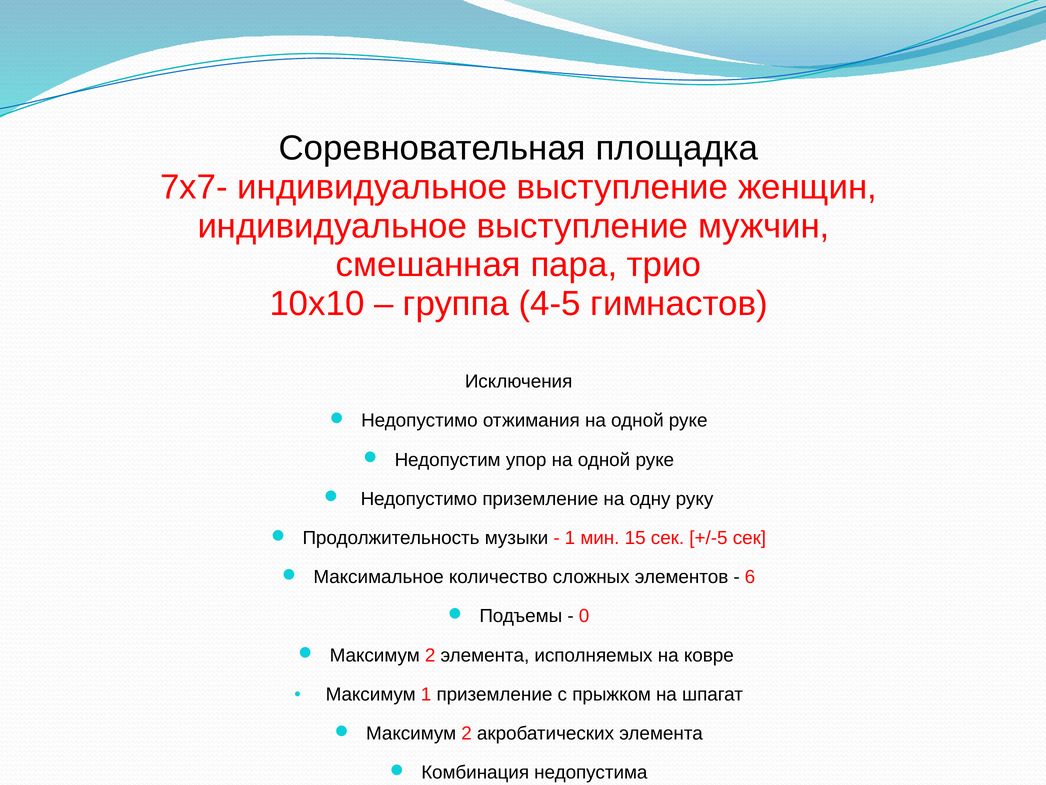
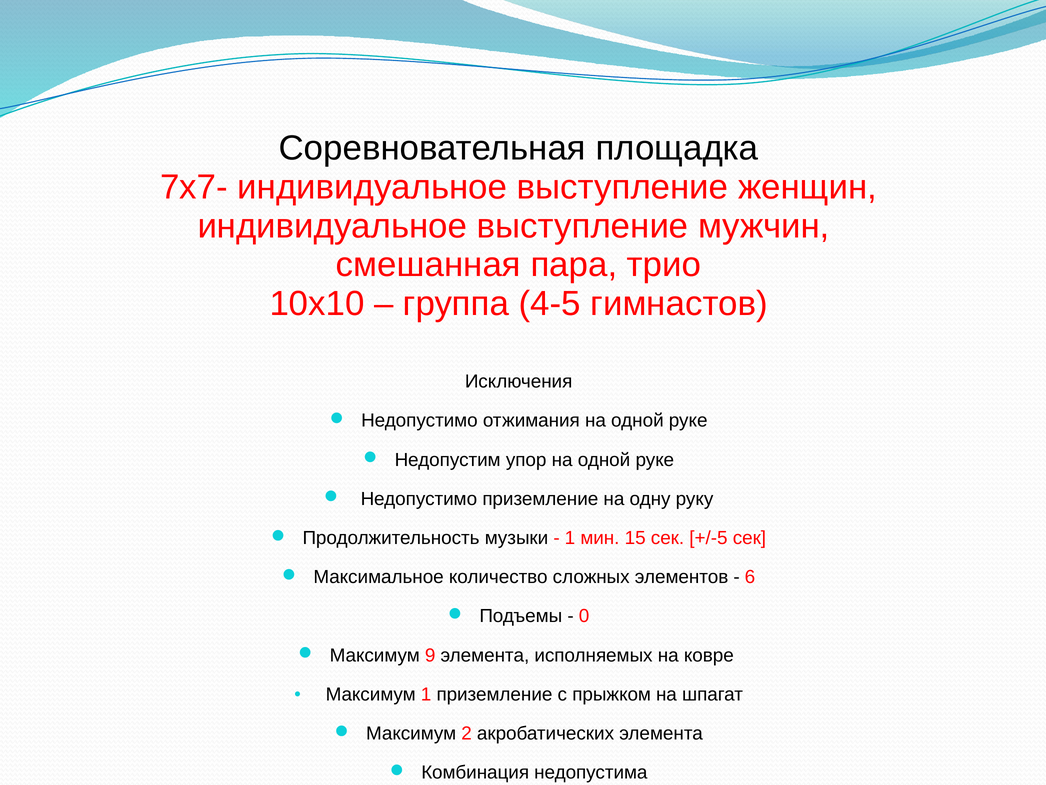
2 at (430, 655): 2 -> 9
